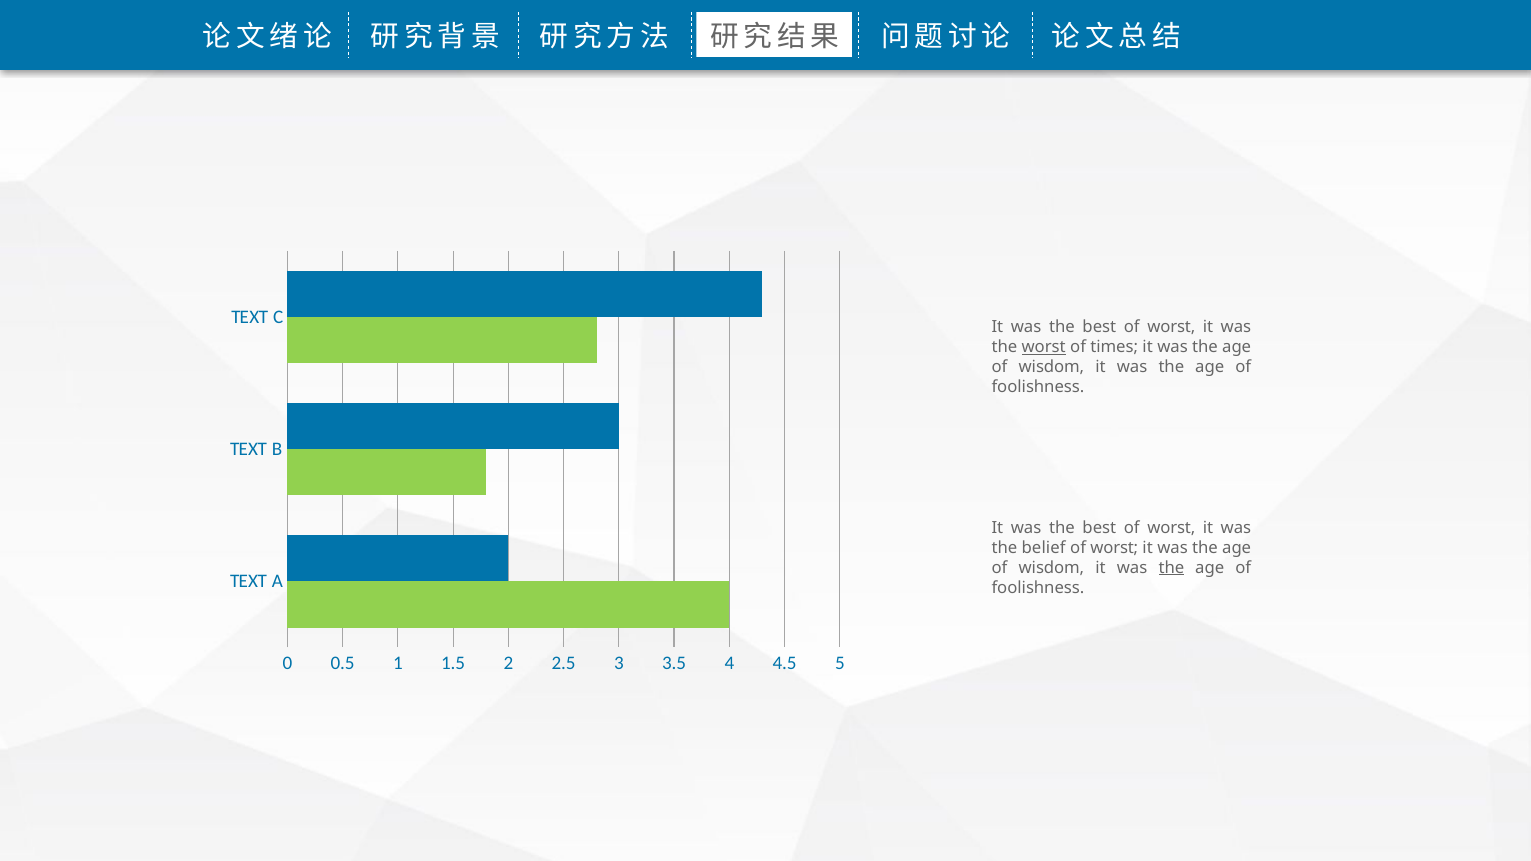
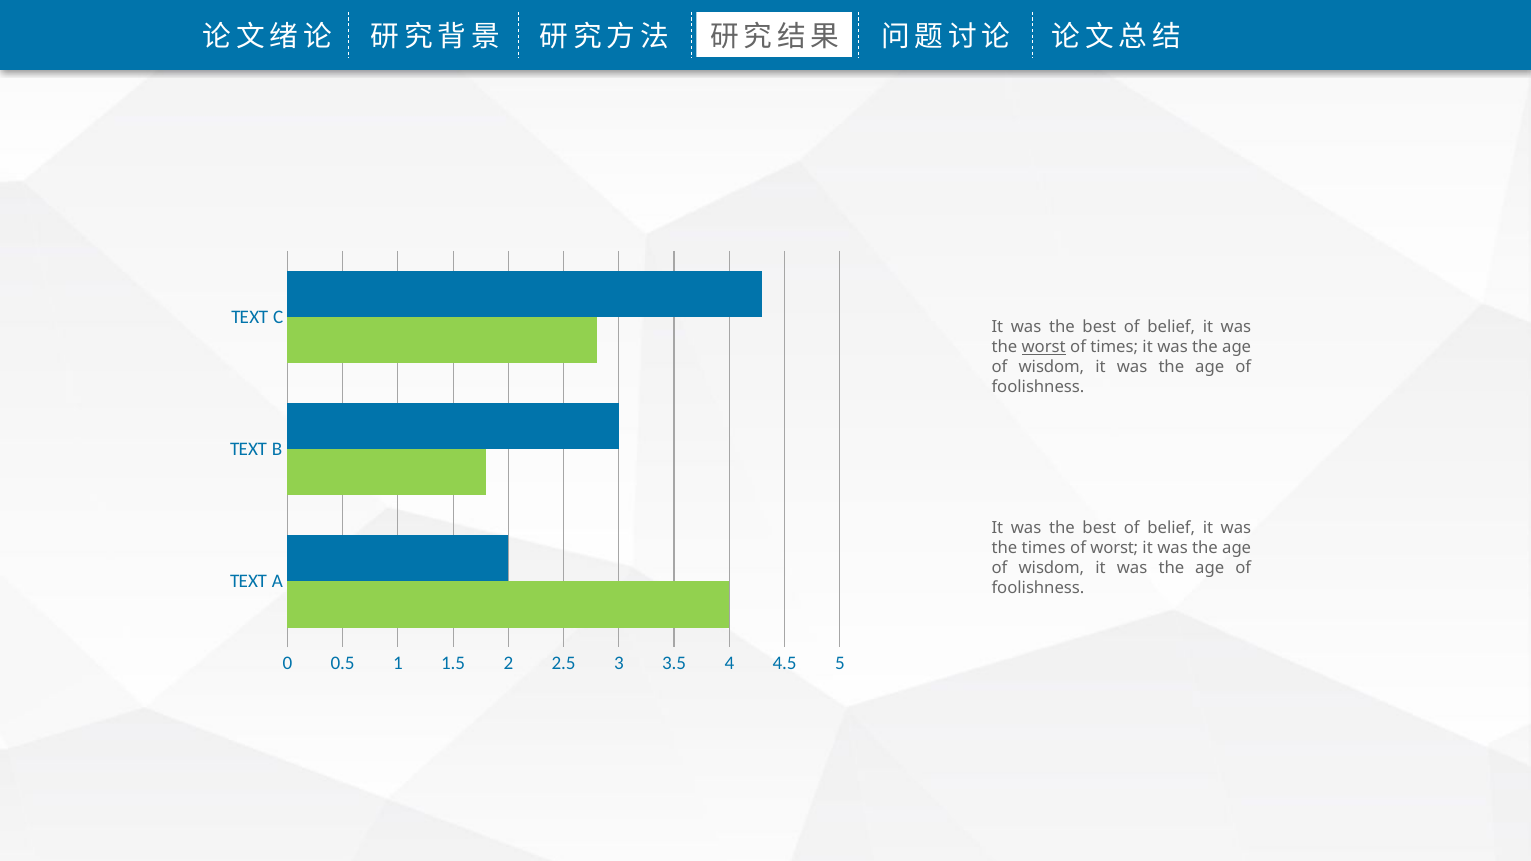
worst at (1171, 327): worst -> belief
worst at (1171, 528): worst -> belief
the belief: belief -> times
the at (1171, 568) underline: present -> none
